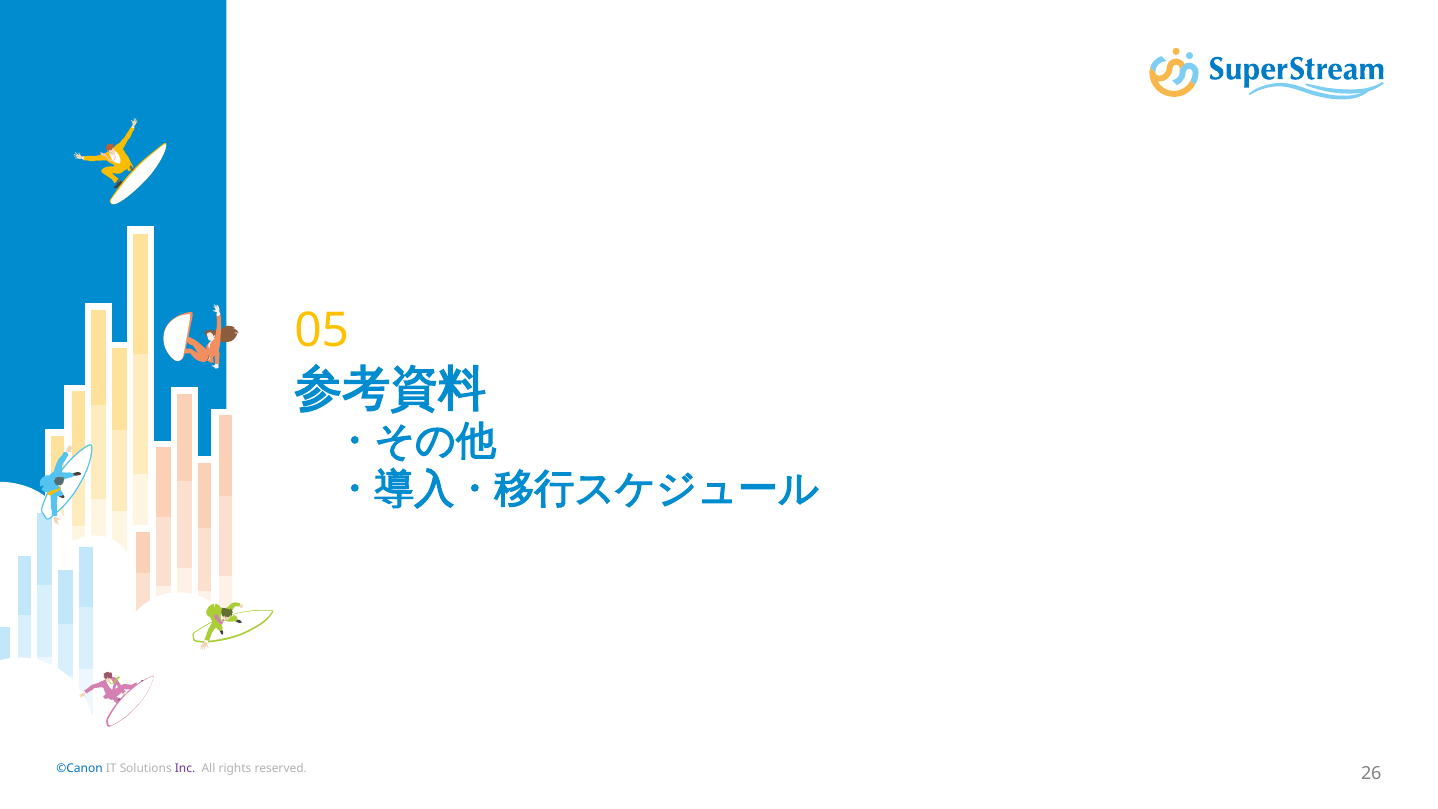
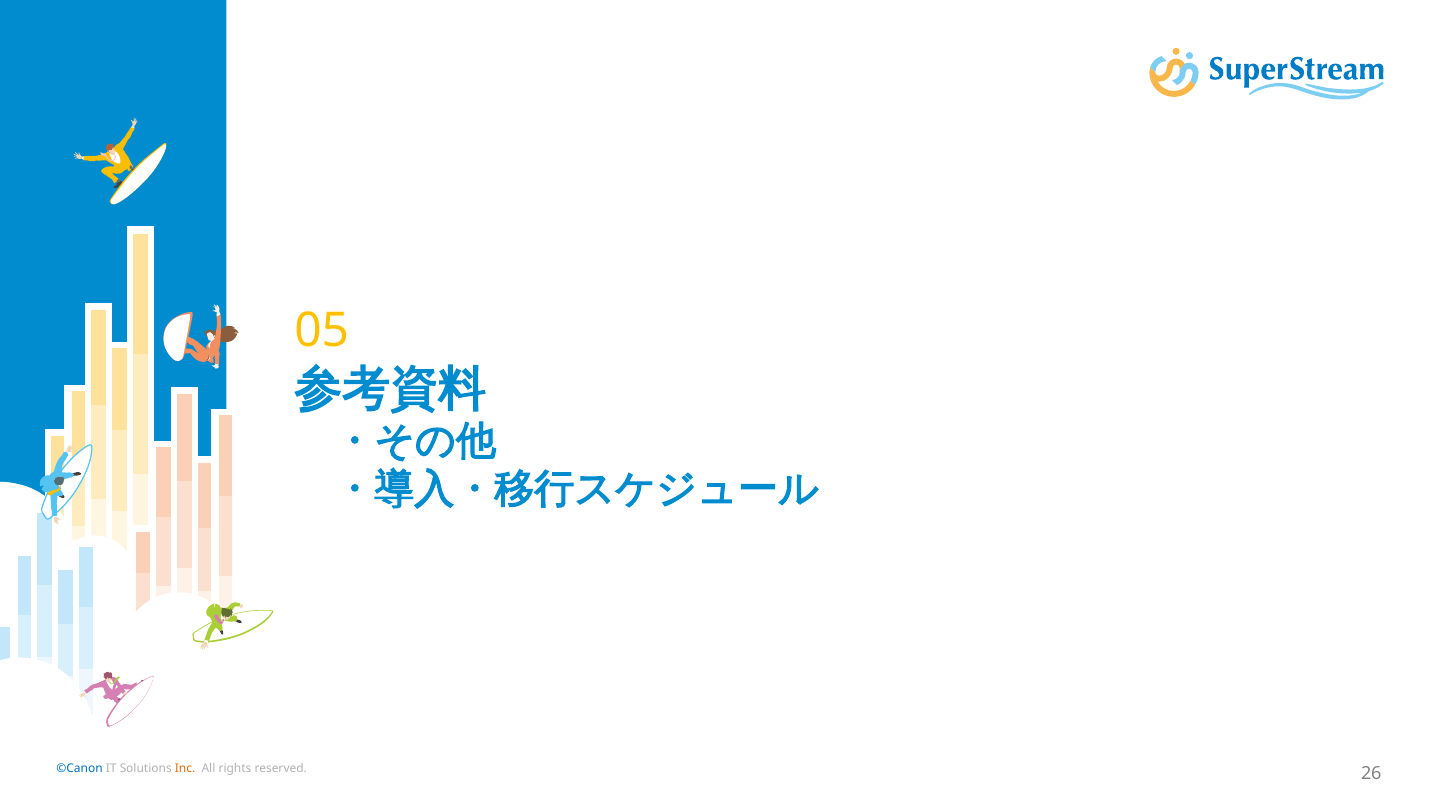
Inc colour: purple -> orange
